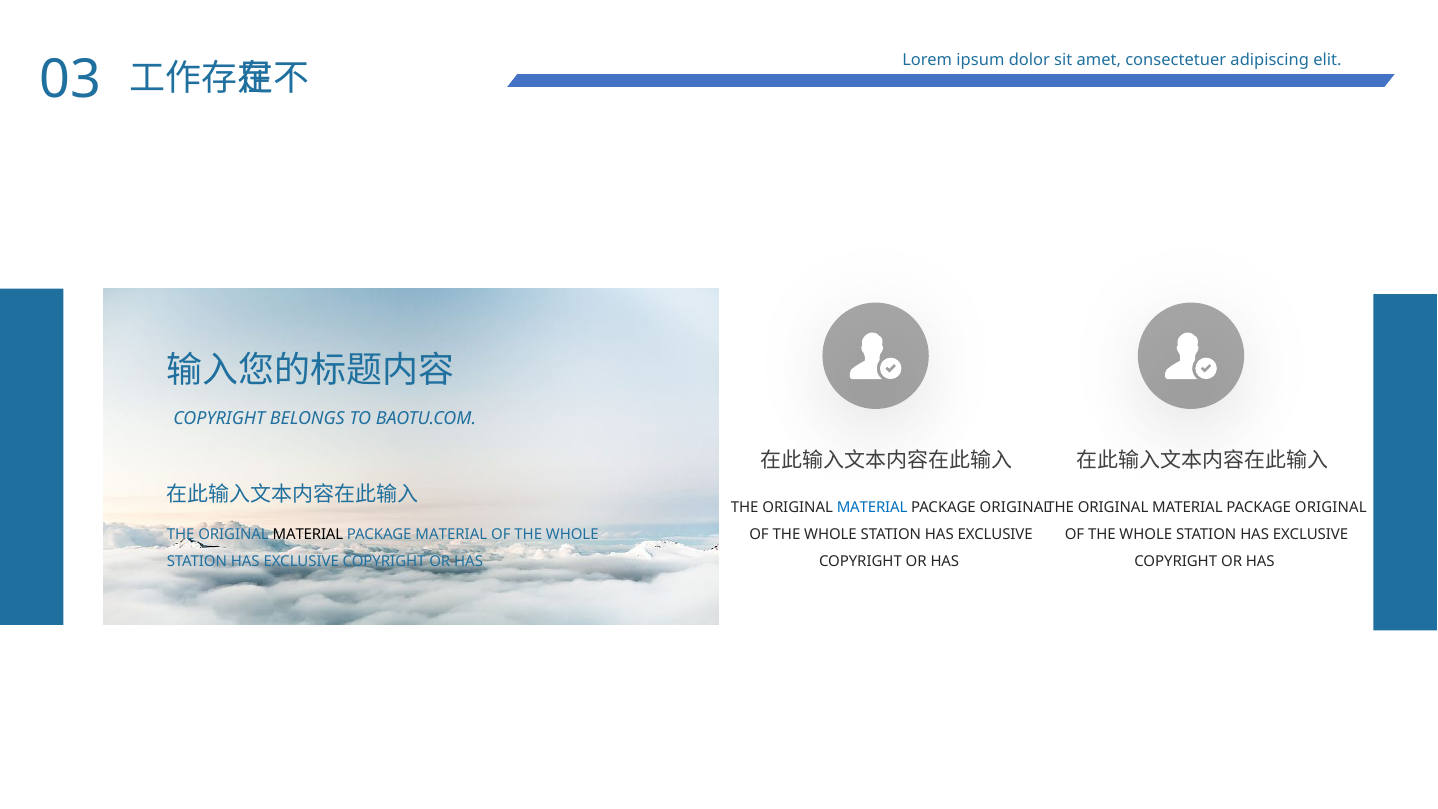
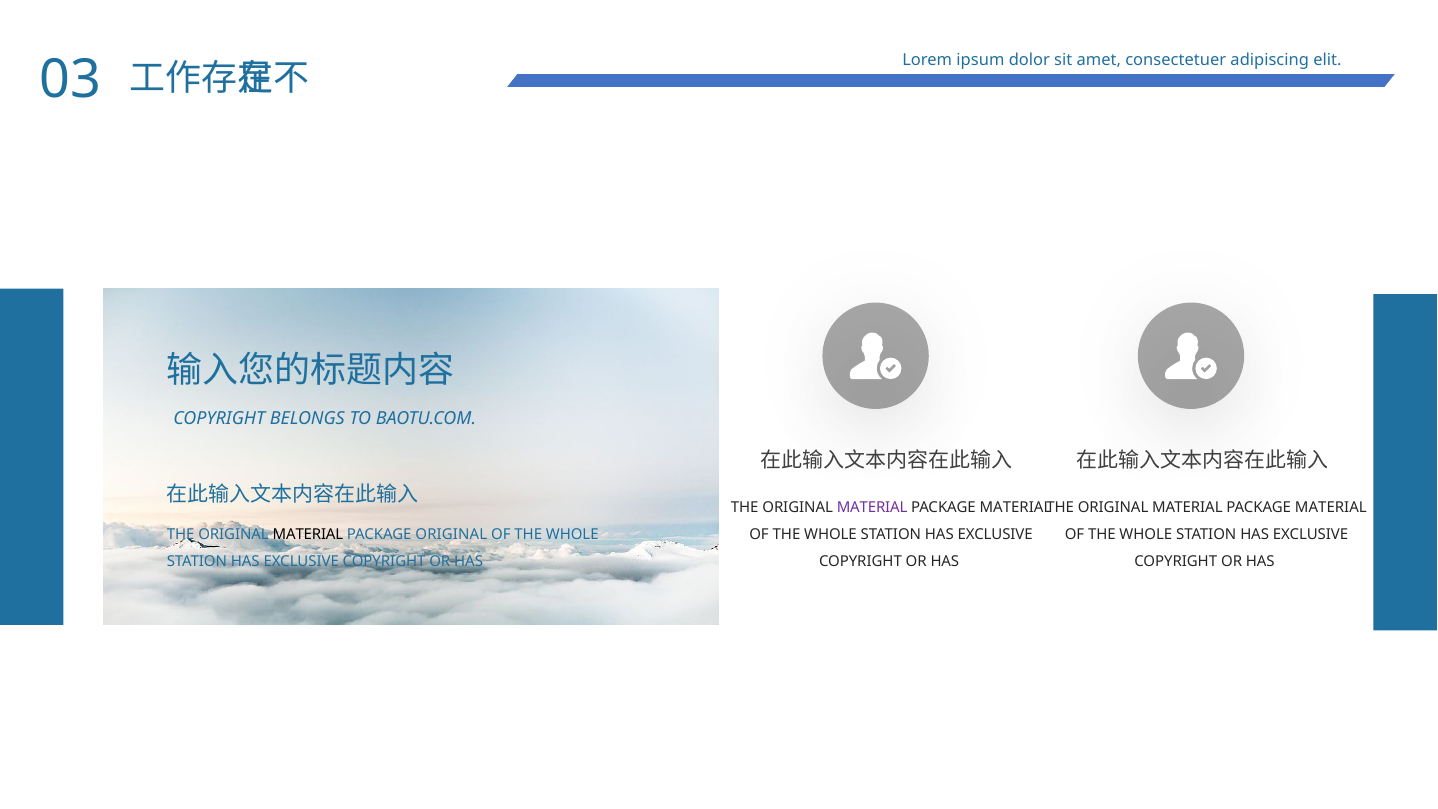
MATERIAL at (872, 507) colour: blue -> purple
ORIGINAL at (1015, 507): ORIGINAL -> MATERIAL
ORIGINAL at (1331, 507): ORIGINAL -> MATERIAL
PACKAGE MATERIAL: MATERIAL -> ORIGINAL
